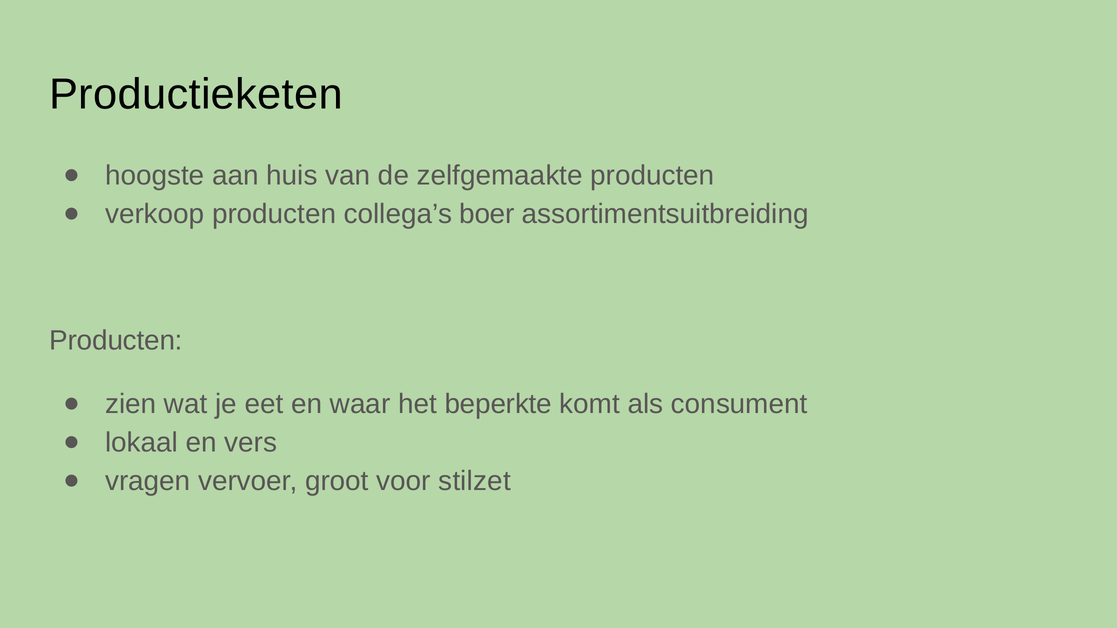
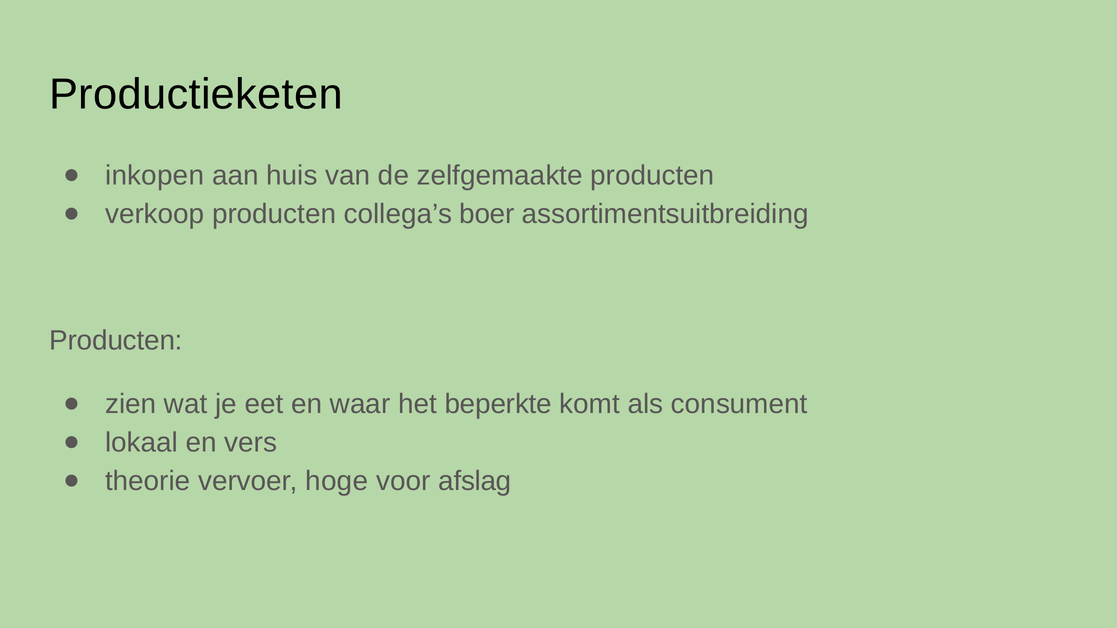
hoogste: hoogste -> inkopen
vragen: vragen -> theorie
groot: groot -> hoge
stilzet: stilzet -> afslag
